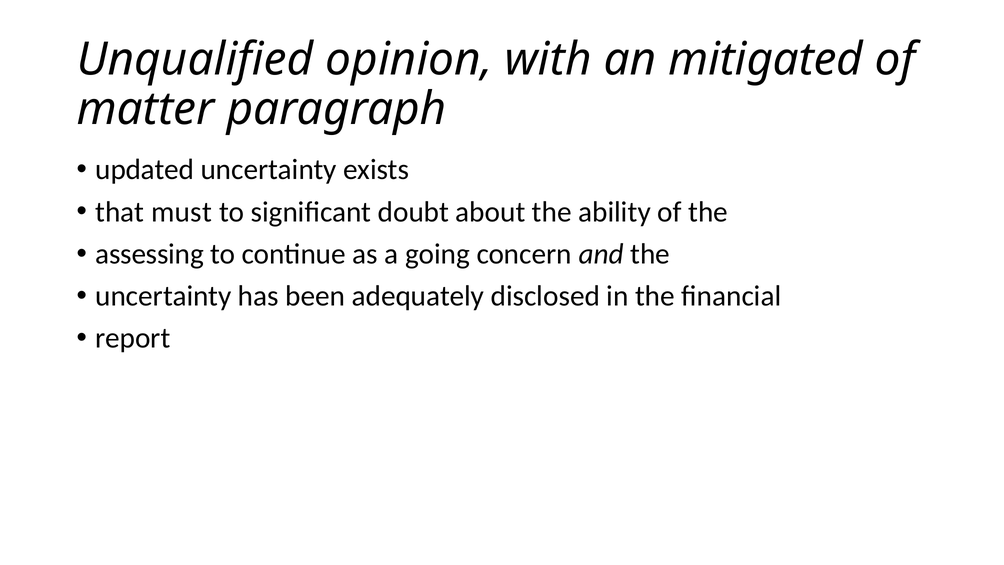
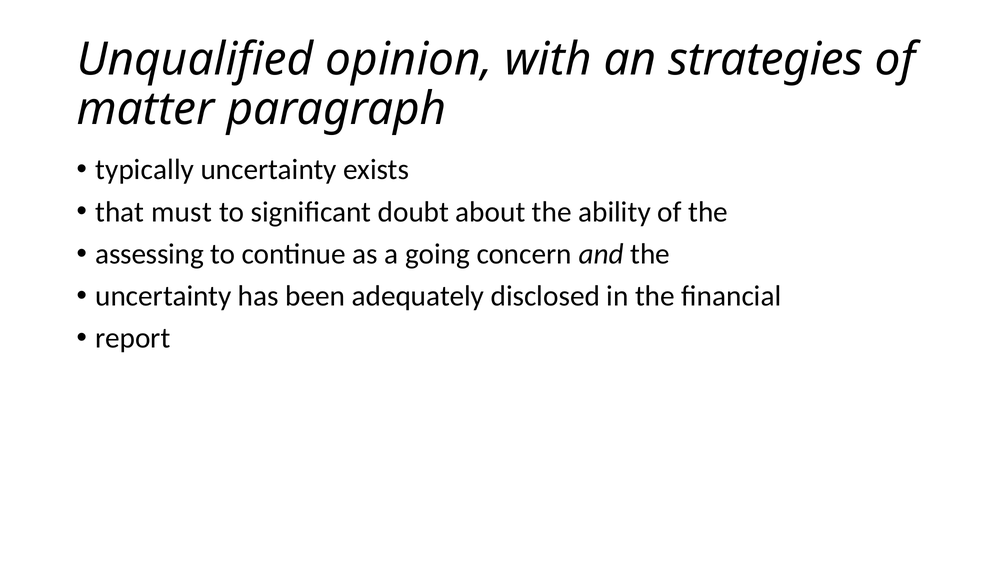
mitigated: mitigated -> strategies
updated: updated -> typically
